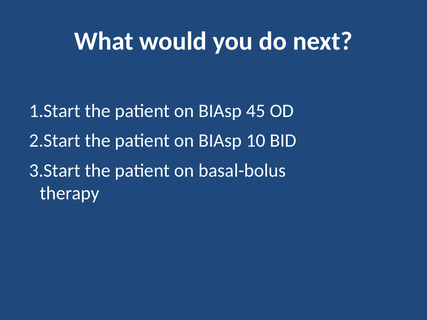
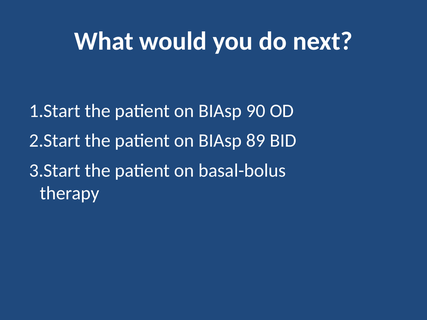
45: 45 -> 90
10: 10 -> 89
